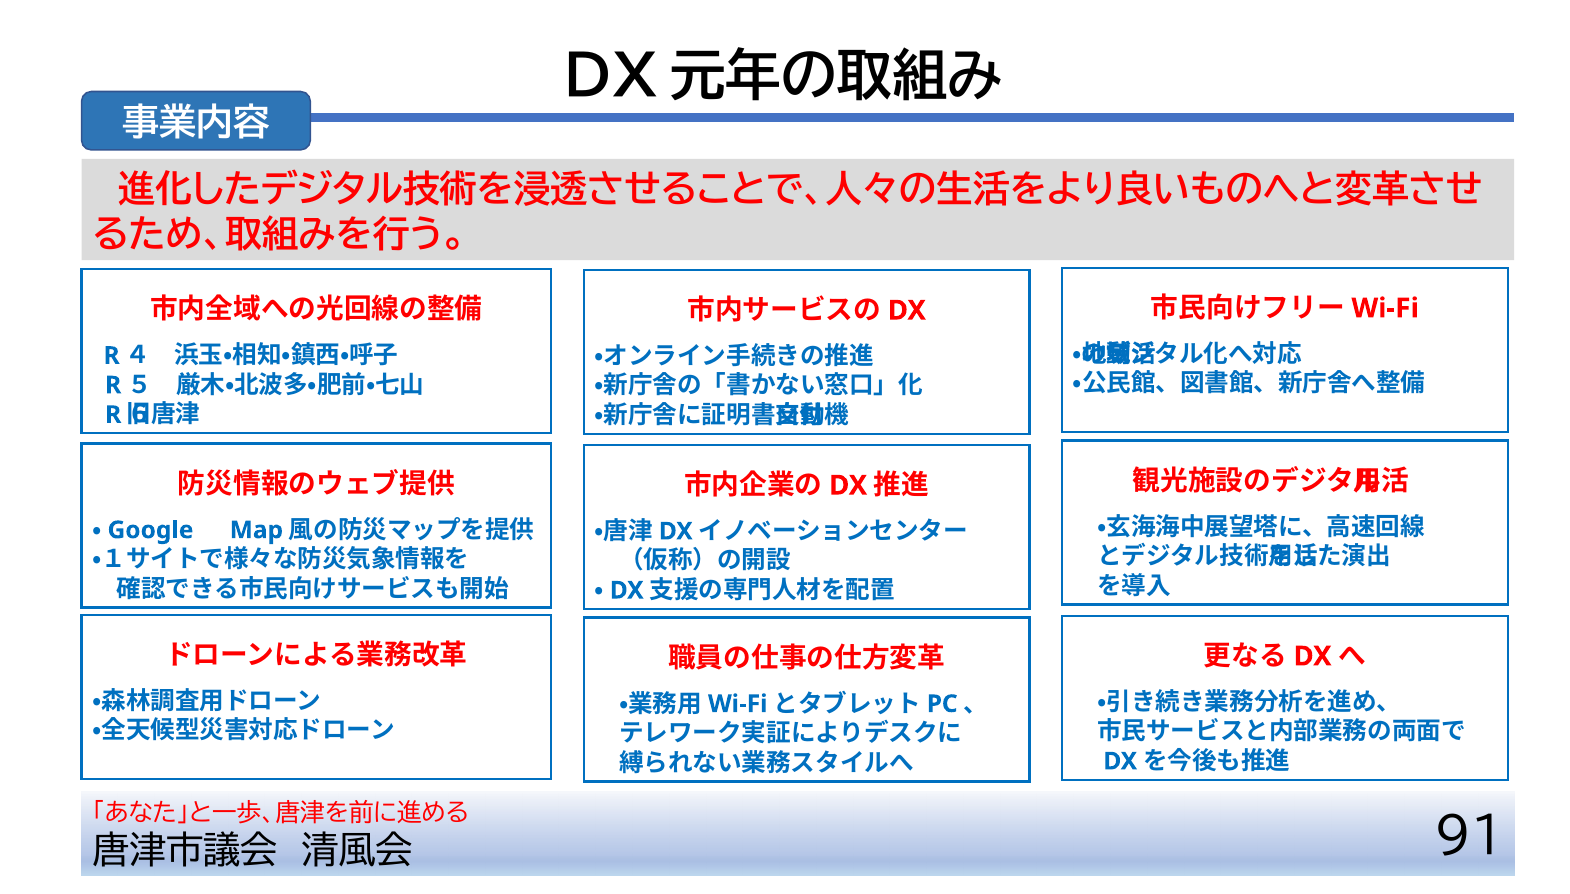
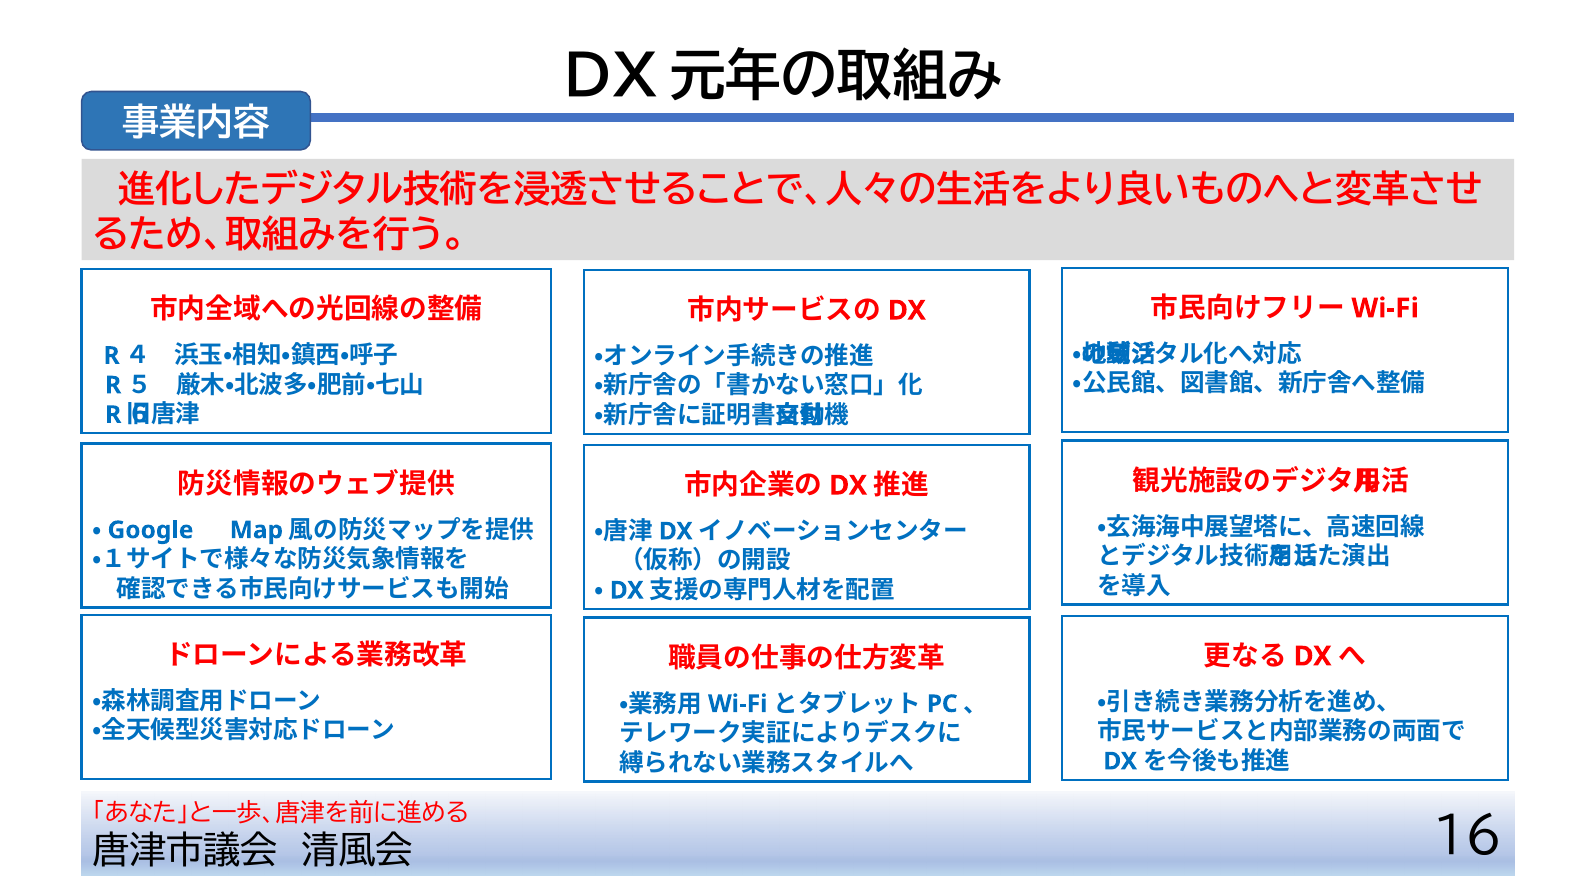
91: 91 -> 16
